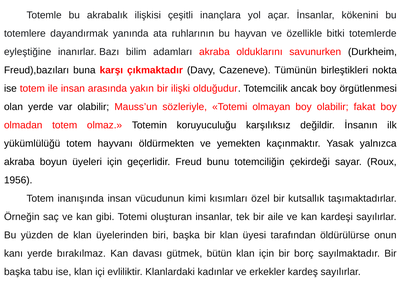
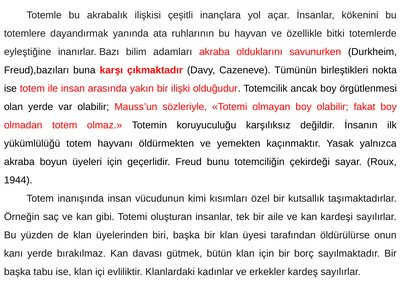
1956: 1956 -> 1944
